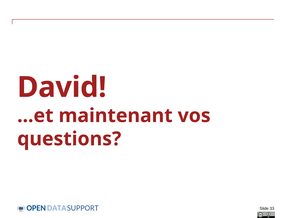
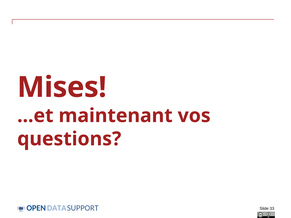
David: David -> Mises
